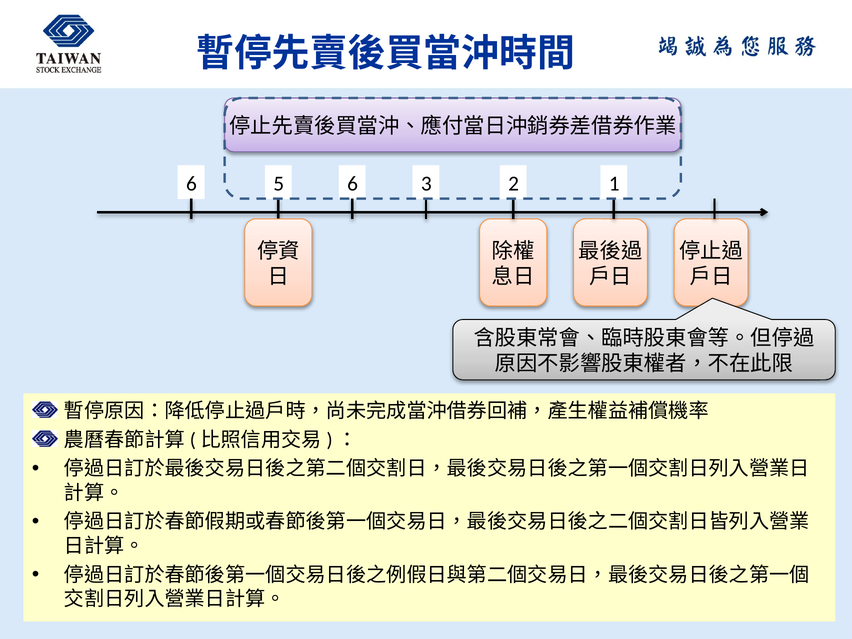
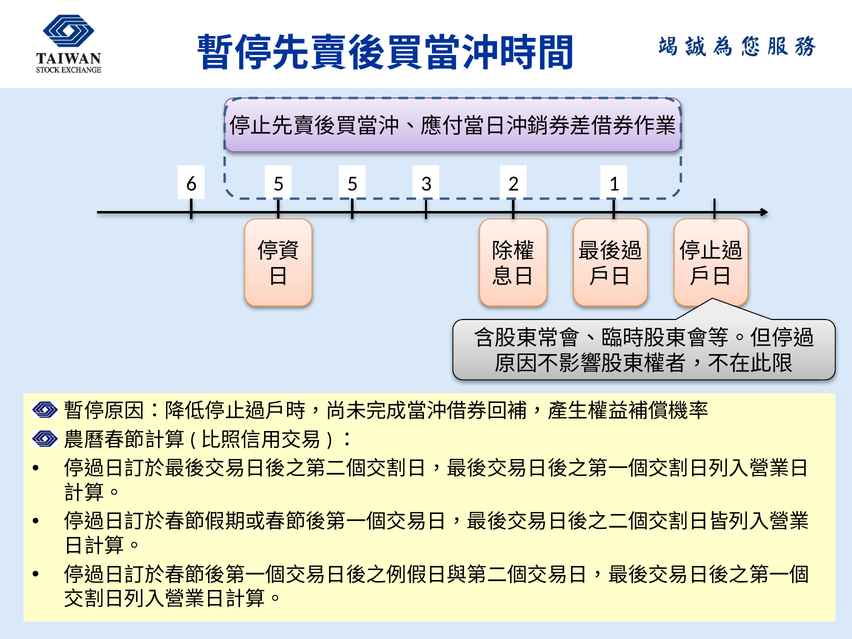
5 6: 6 -> 5
